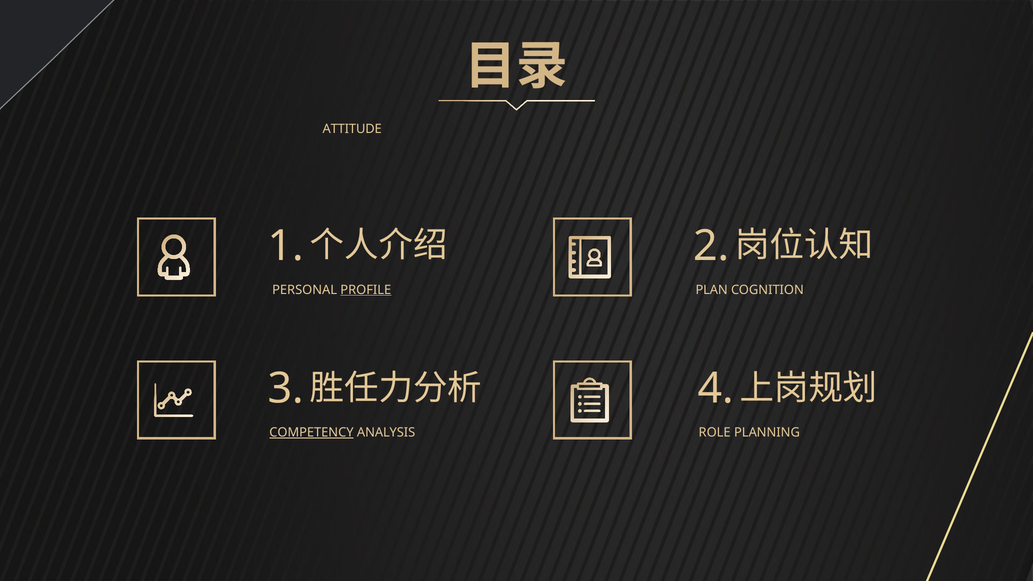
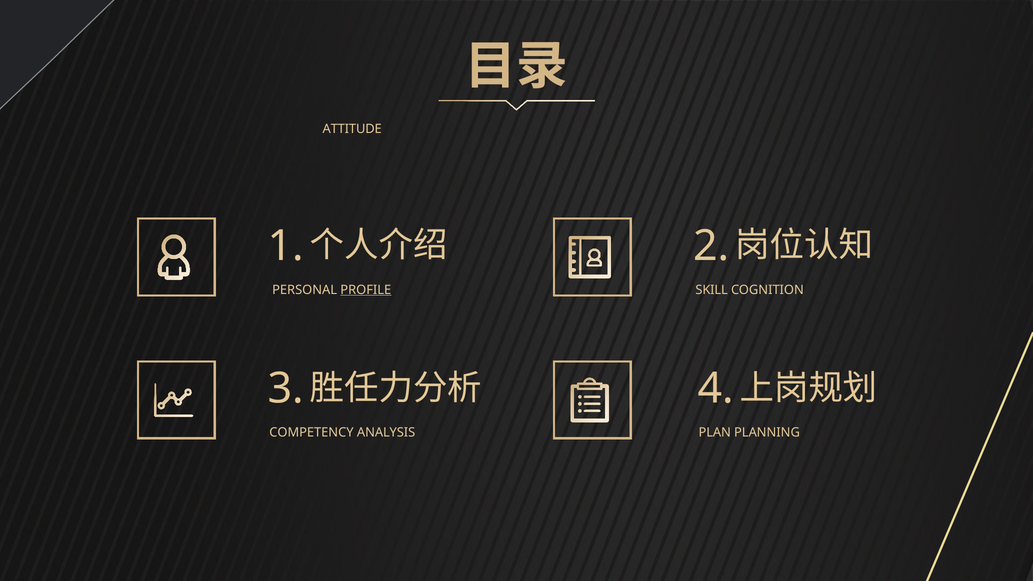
PLAN: PLAN -> SKILL
COMPETENCY underline: present -> none
ROLE: ROLE -> PLAN
